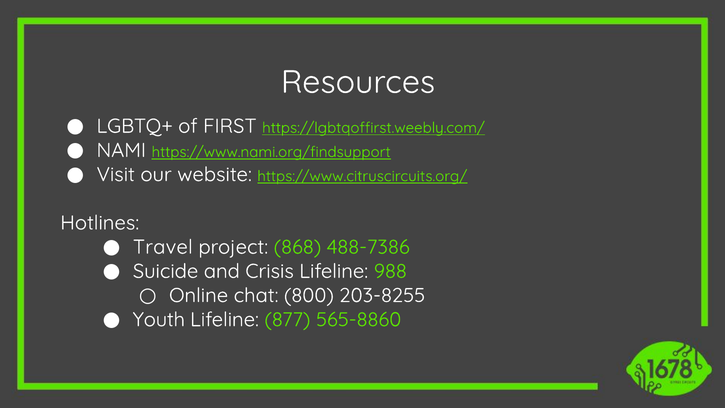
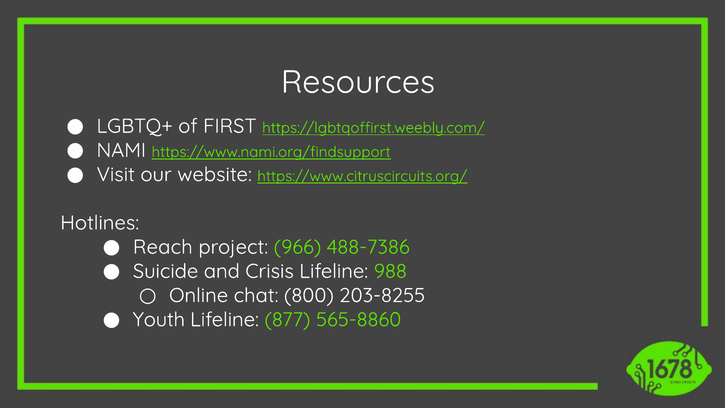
Travel: Travel -> Reach
868: 868 -> 966
